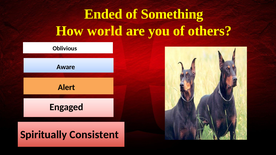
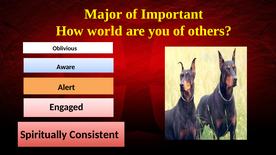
Ended: Ended -> Major
Something: Something -> Important
